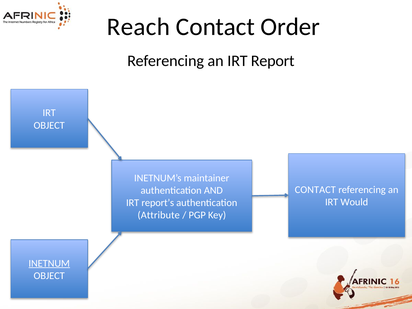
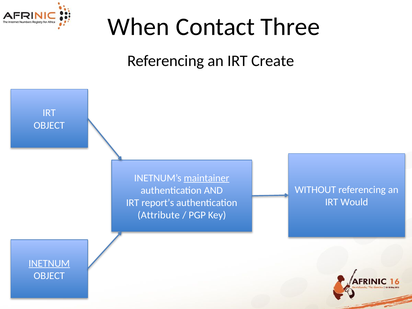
Reach: Reach -> When
Order: Order -> Three
Report: Report -> Create
maintainer underline: none -> present
CONTACT at (315, 190): CONTACT -> WITHOUT
